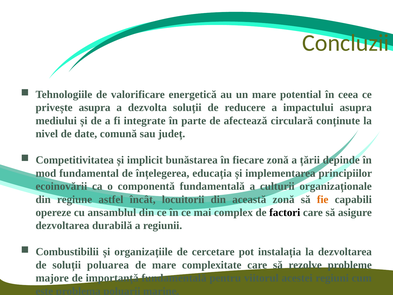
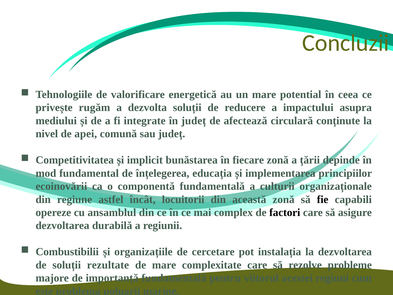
privește asupra: asupra -> rugăm
în parte: parte -> județ
date: date -> apei
fie colour: orange -> black
poluarea: poluarea -> rezultate
